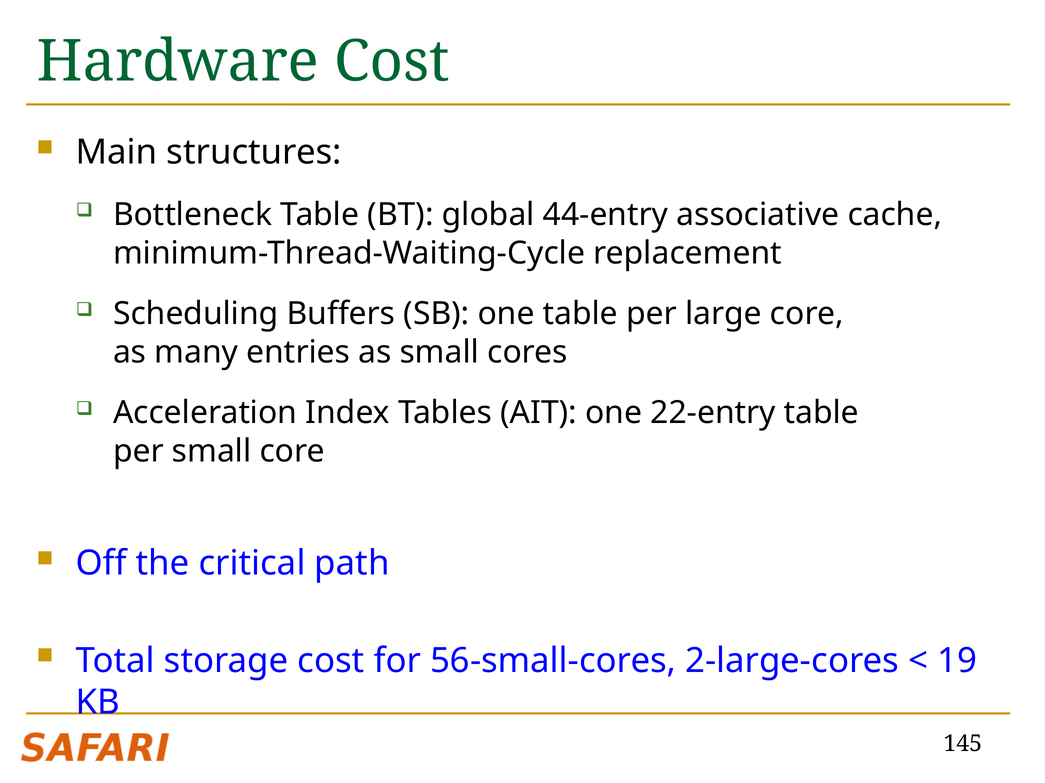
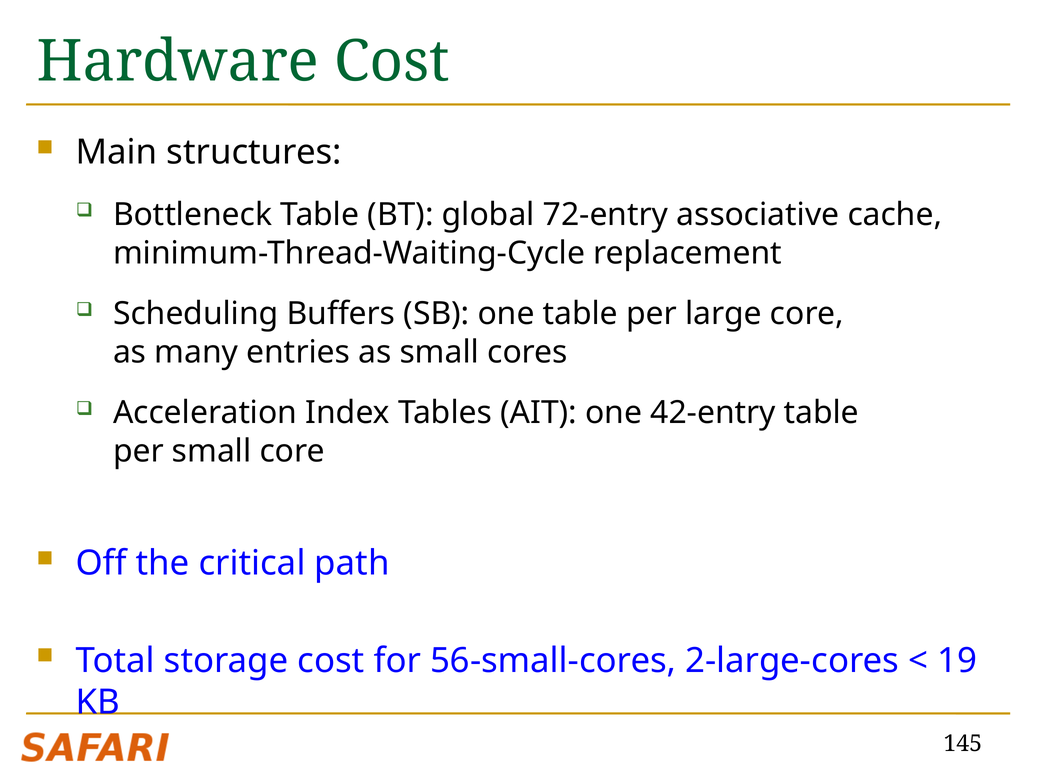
44-entry: 44-entry -> 72-entry
22-entry: 22-entry -> 42-entry
